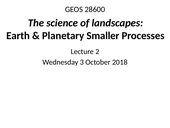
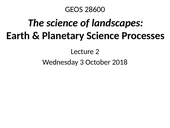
Planetary Smaller: Smaller -> Science
